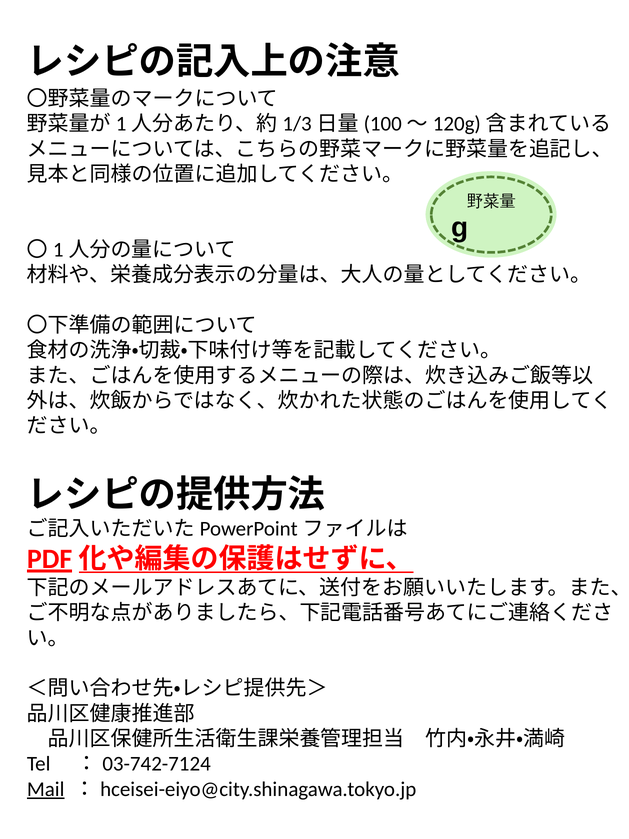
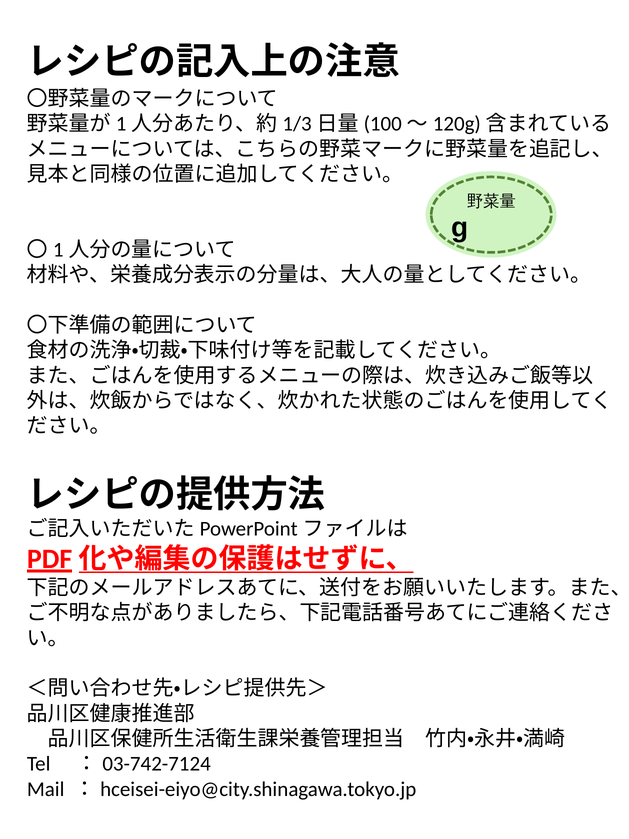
Mail underline: present -> none
